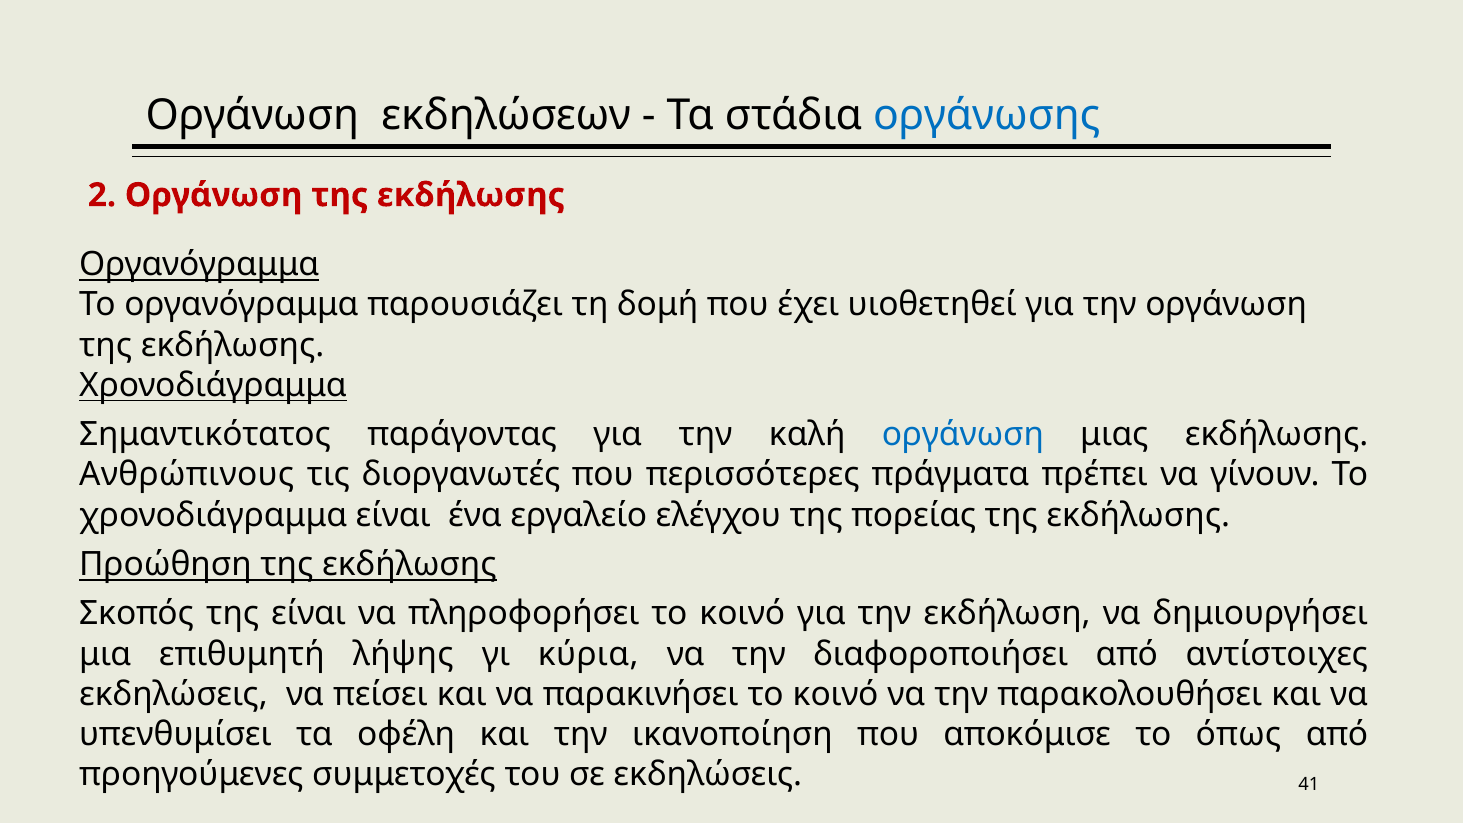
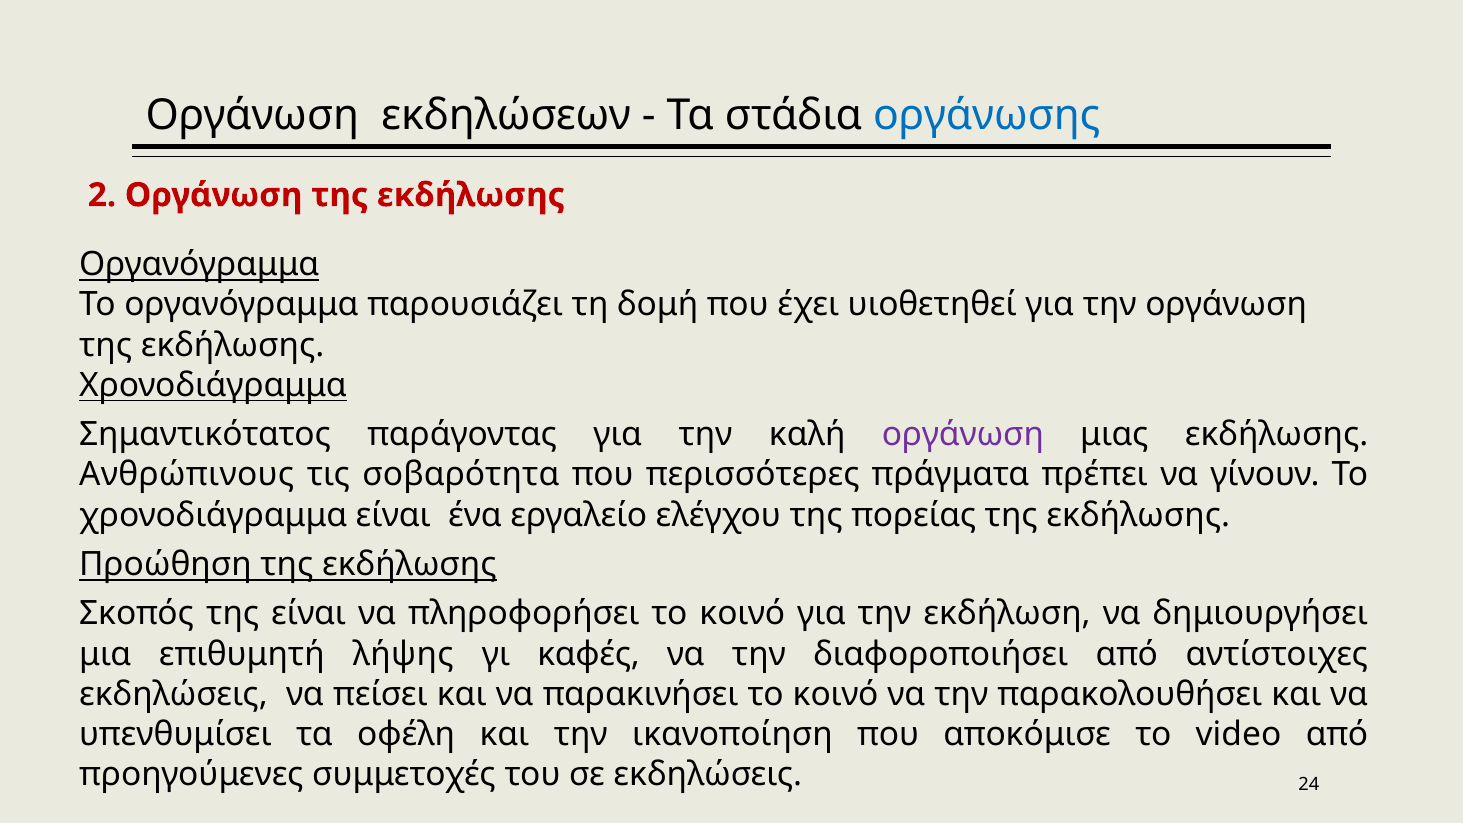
οργάνωση at (963, 435) colour: blue -> purple
διοργανωτές: διοργανωτές -> σοβαρότητα
κύρια: κύρια -> καφές
όπως: όπως -> video
41: 41 -> 24
